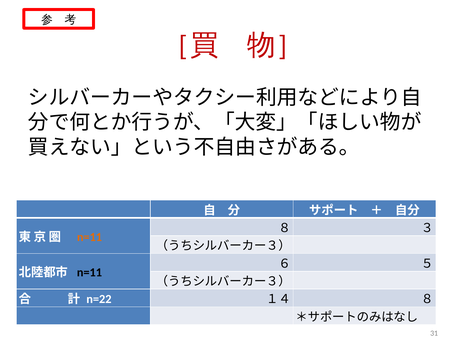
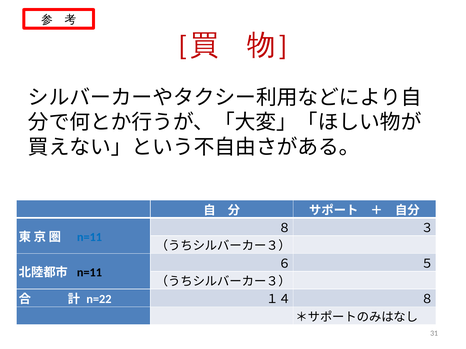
n=11 at (89, 237) colour: orange -> blue
